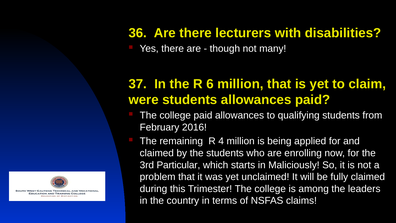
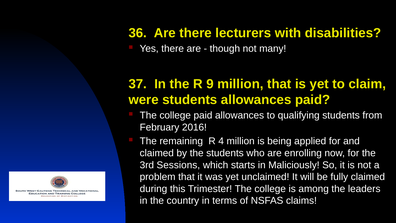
6: 6 -> 9
Particular: Particular -> Sessions
